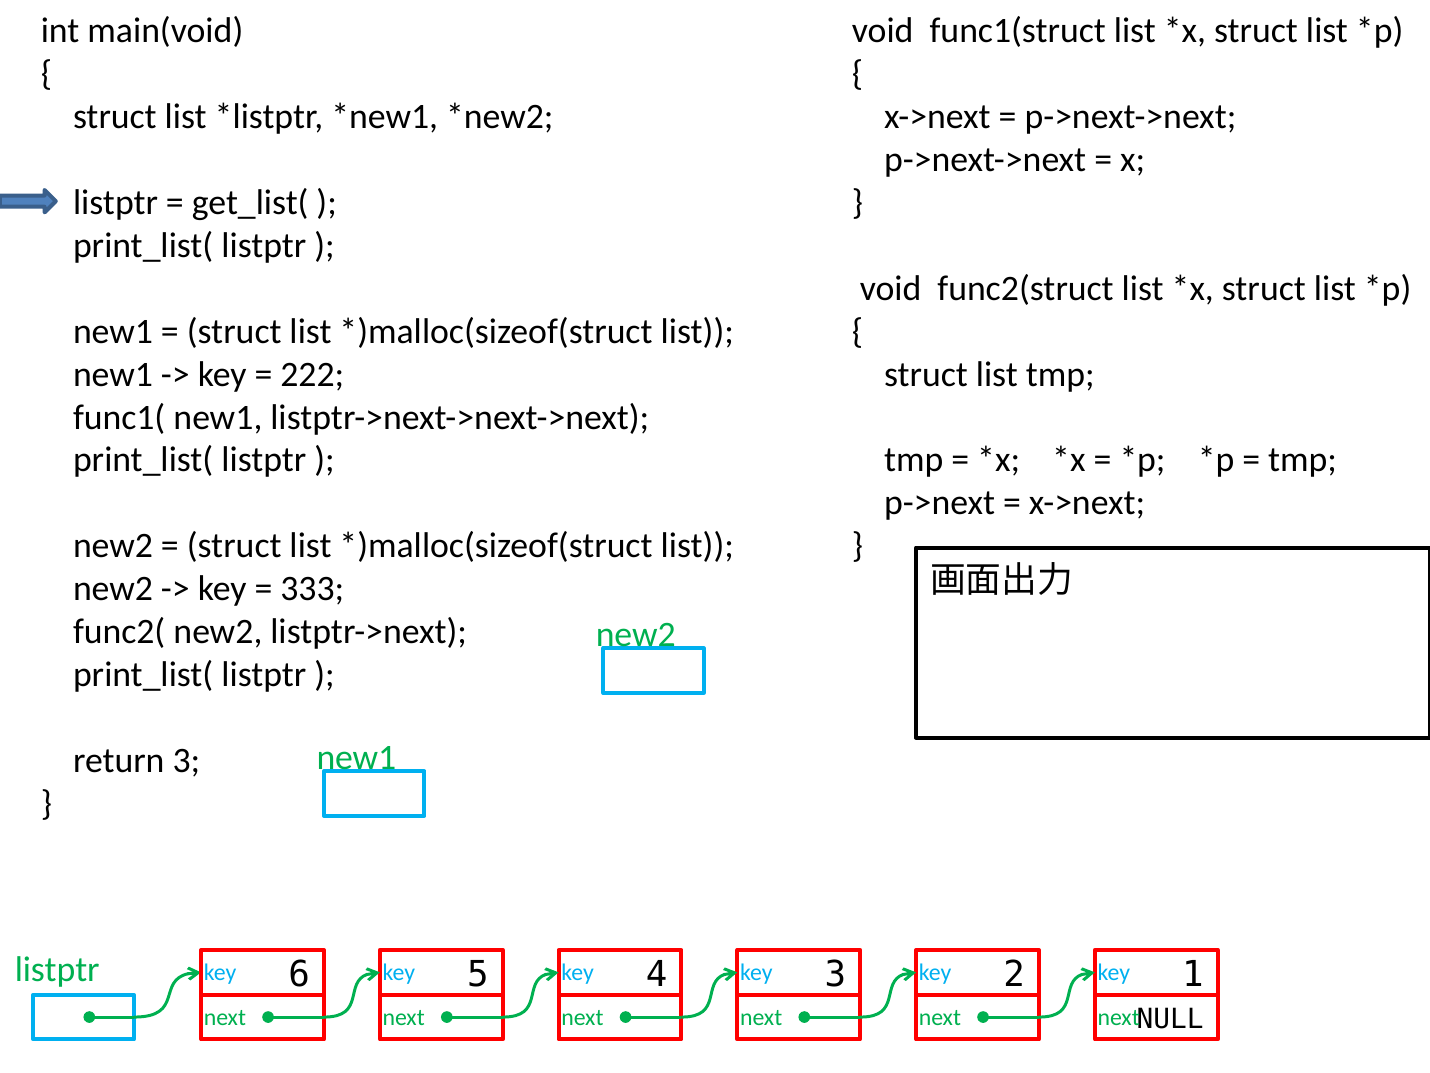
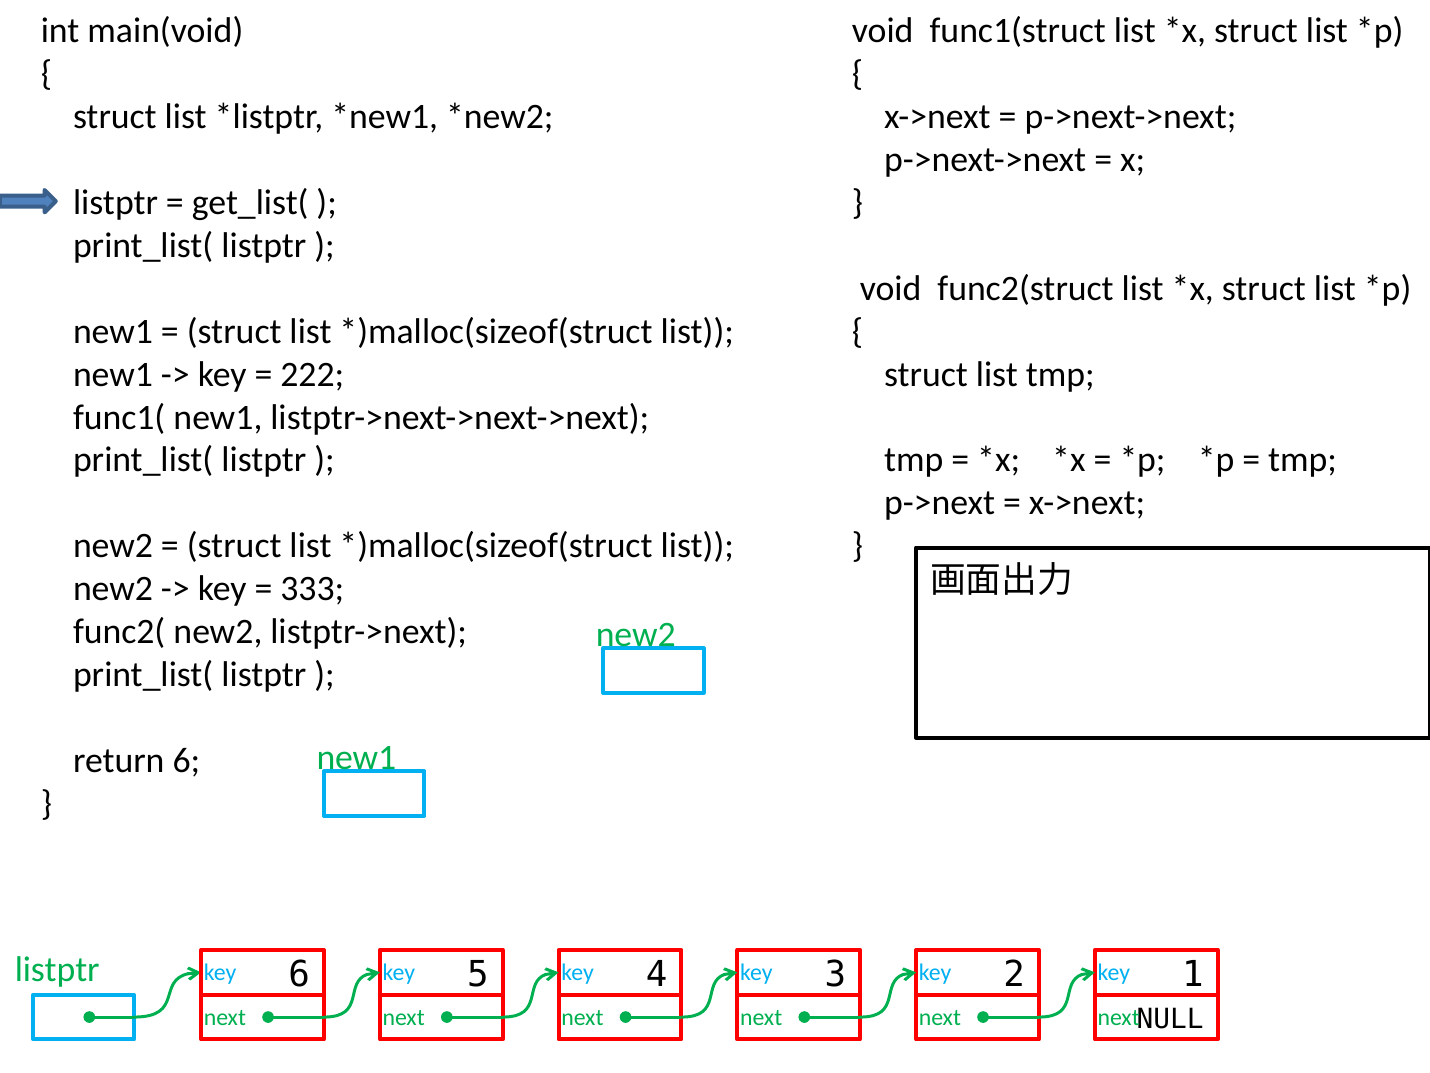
return 3: 3 -> 6
